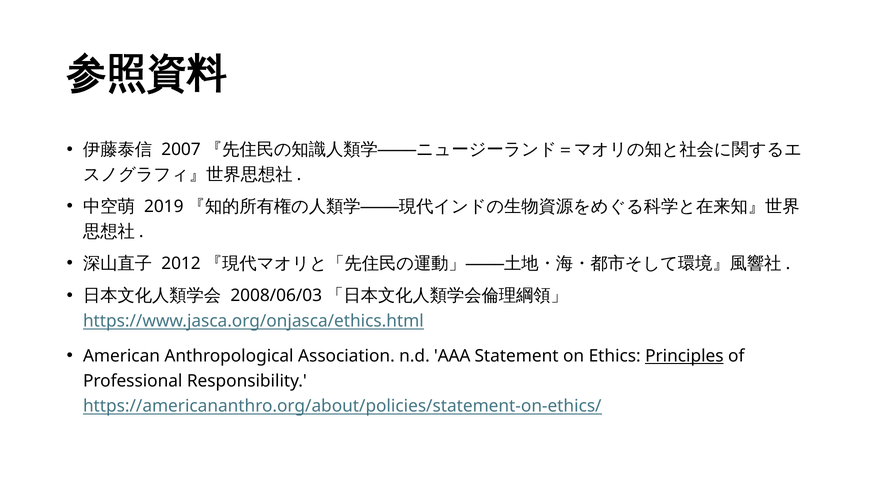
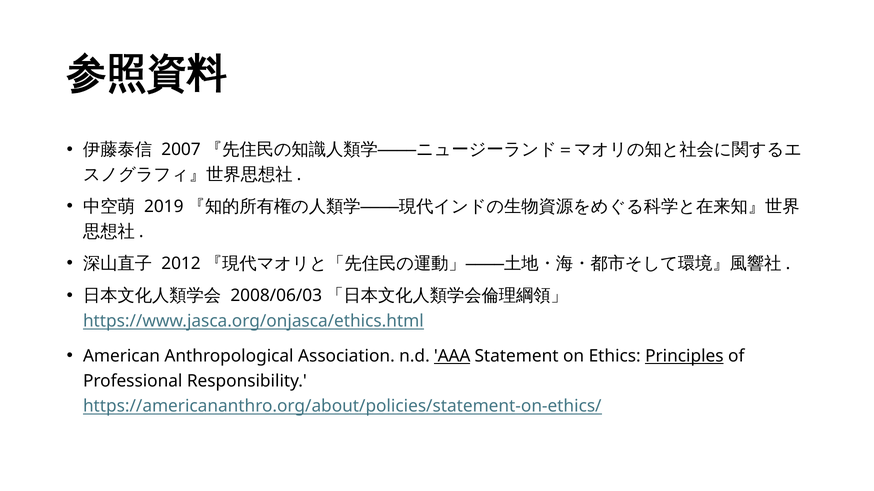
AAA underline: none -> present
